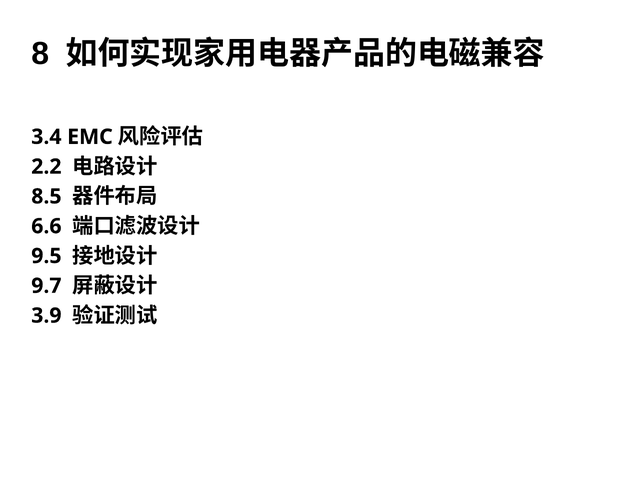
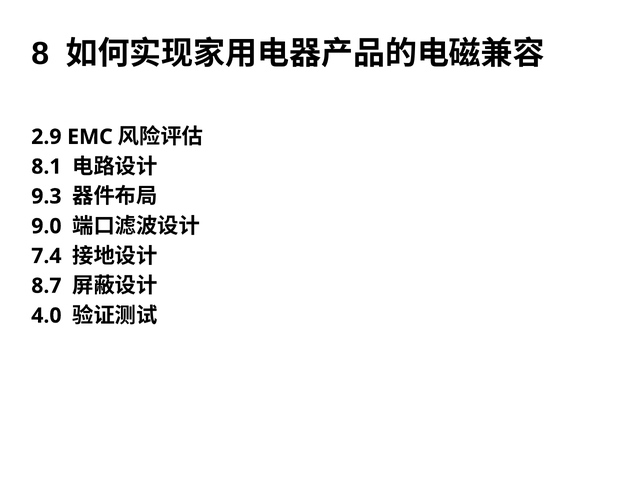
3.4: 3.4 -> 2.9
2.2: 2.2 -> 8.1
8.5: 8.5 -> 9.3
6.6: 6.6 -> 9.0
9.5: 9.5 -> 7.4
9.7: 9.7 -> 8.7
3.9: 3.9 -> 4.0
